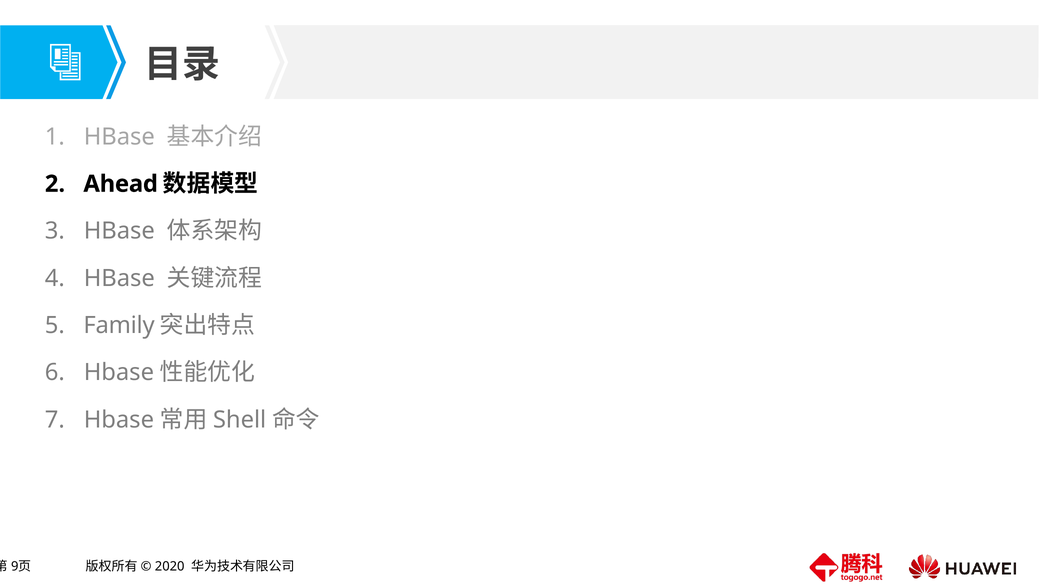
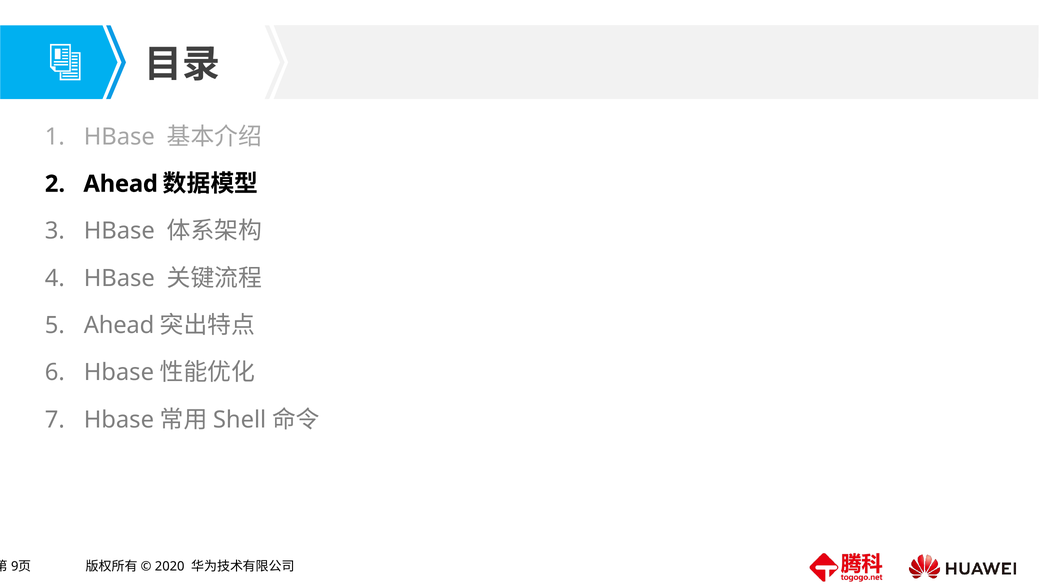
Family at (119, 325): Family -> Ahead
